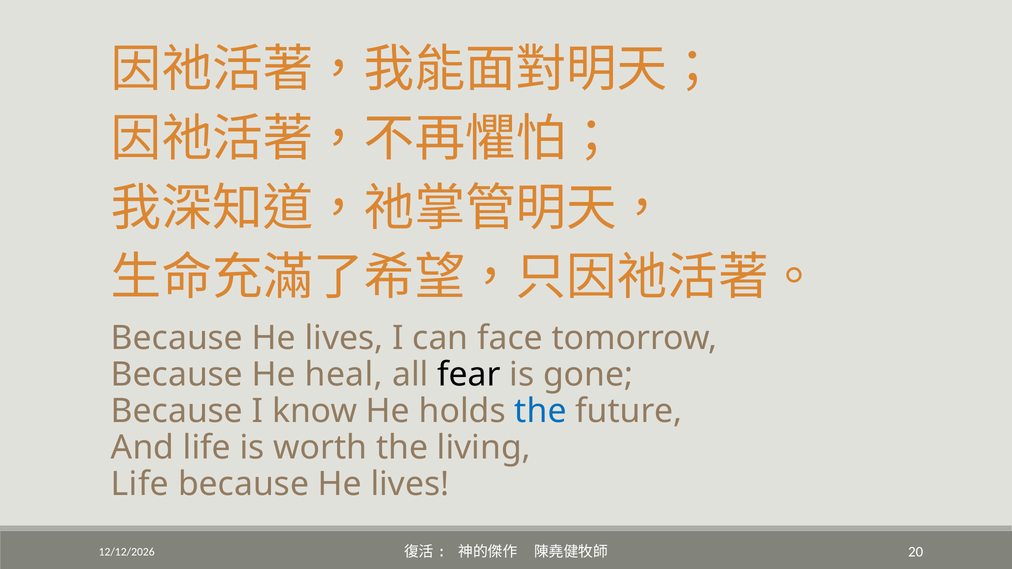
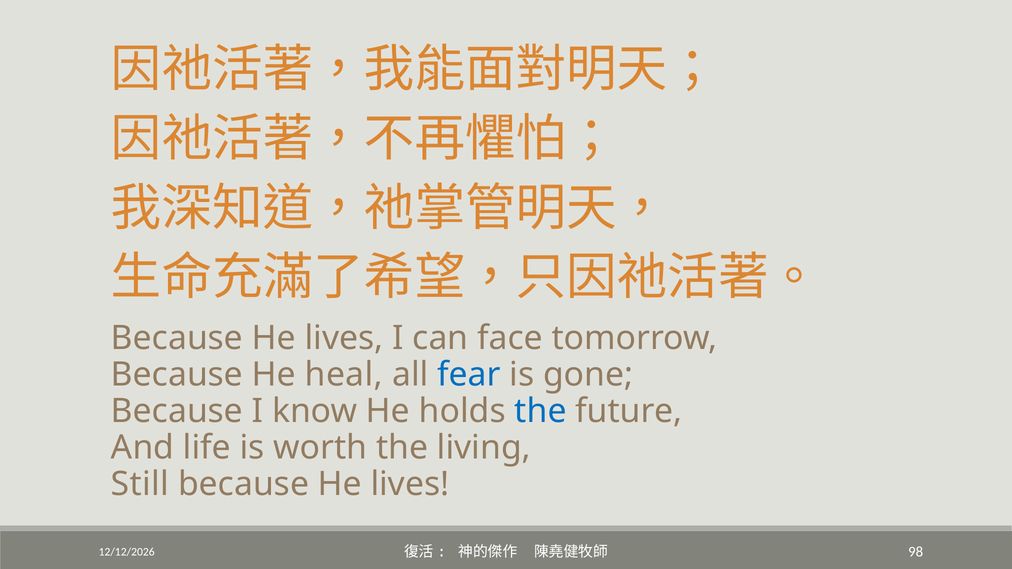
fear colour: black -> blue
Life at (140, 484): Life -> Still
20: 20 -> 98
